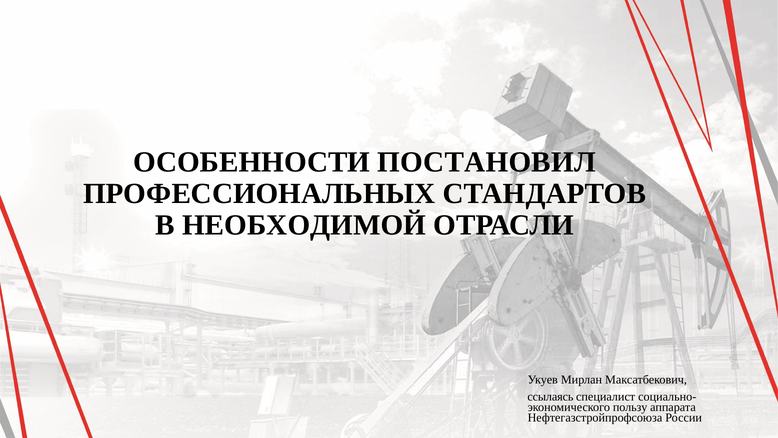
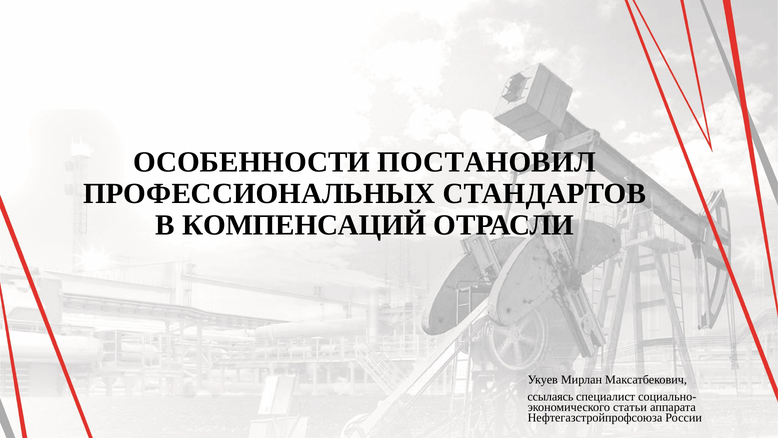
НЕОБХОДИМОЙ: НЕОБХОДИМОЙ -> КОМПЕНСАЦИЙ
пользу: пользу -> cтатьи
